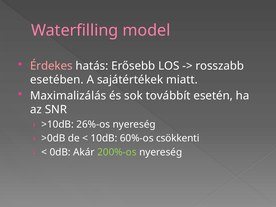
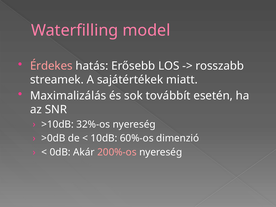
esetében: esetében -> streamek
26%-os: 26%-os -> 32%-os
csökkenti: csökkenti -> dimenzió
200%-os colour: light green -> pink
